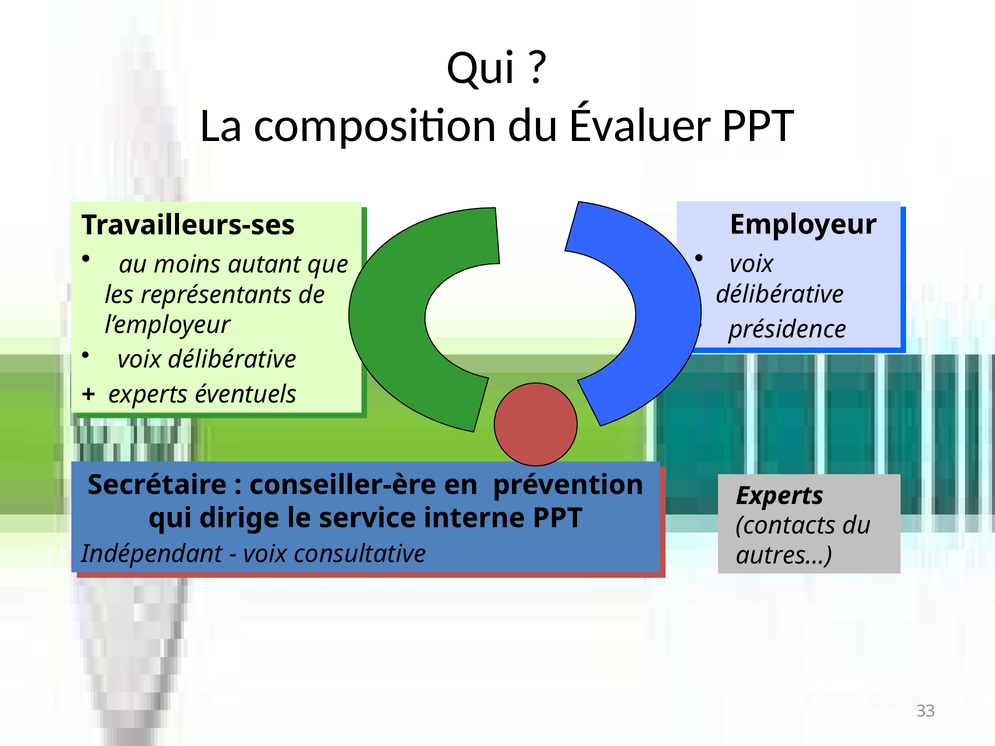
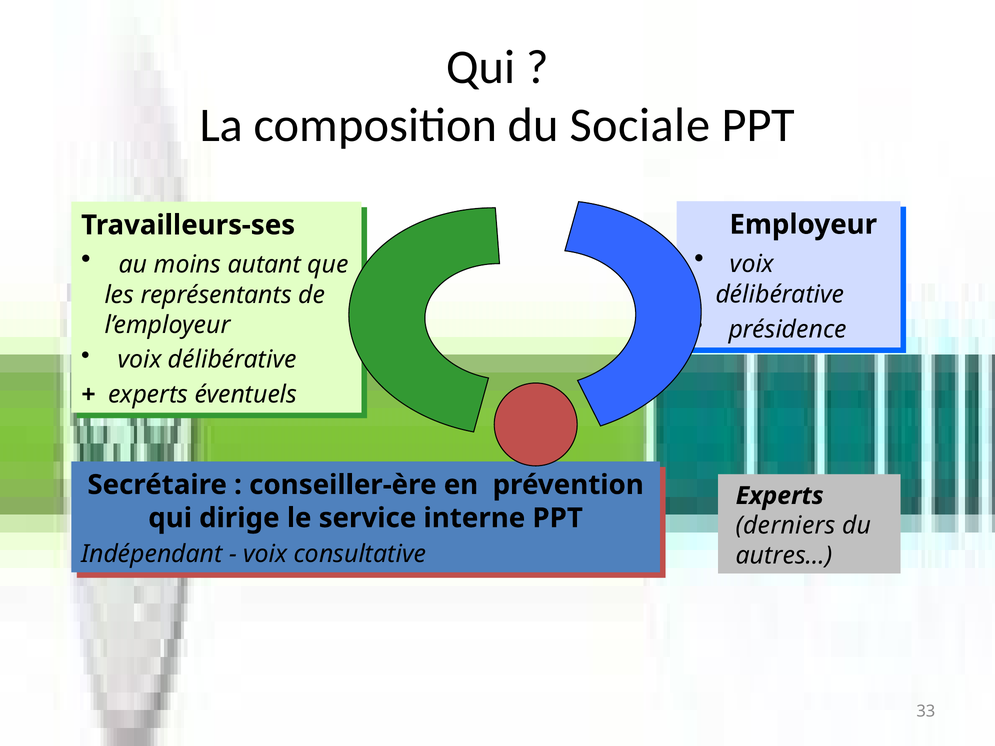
Évaluer: Évaluer -> Sociale
contacts: contacts -> derniers
